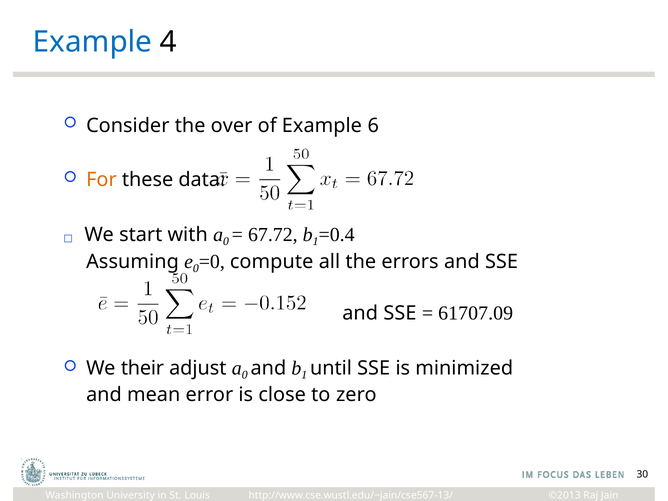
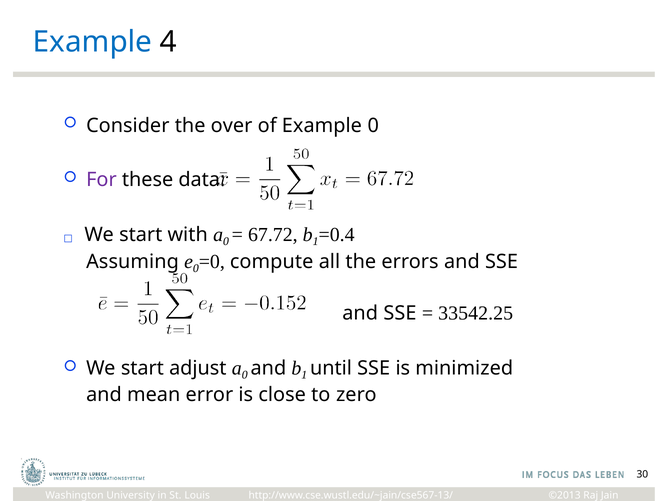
Example 6: 6 -> 0
For colour: orange -> purple
61707.09: 61707.09 -> 33542.25
their at (142, 368): their -> start
